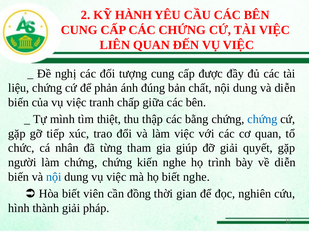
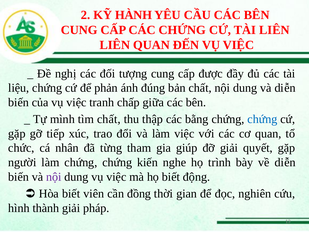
TÀI VIỆC: VIỆC -> LIÊN
tìm thiệt: thiệt -> chất
nội at (54, 177) colour: blue -> purple
biết nghe: nghe -> động
